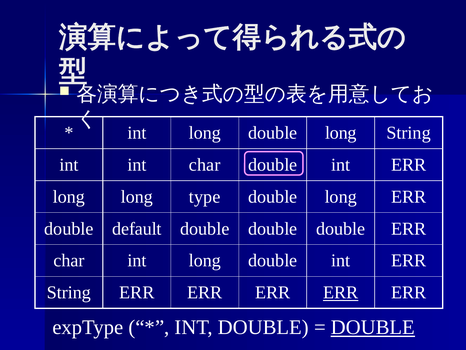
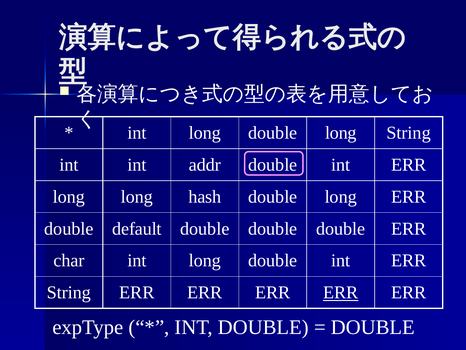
int char: char -> addr
type: type -> hash
DOUBLE at (373, 327) underline: present -> none
